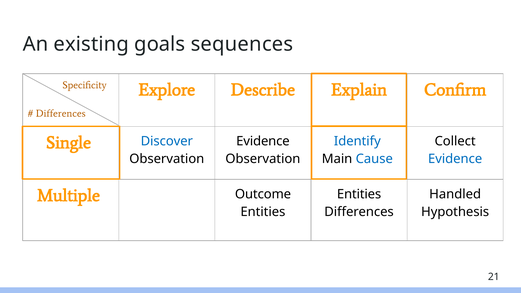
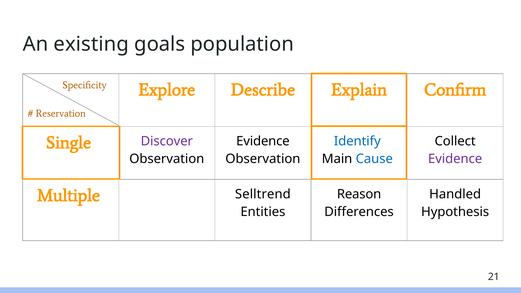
sequences: sequences -> population
Differences at (61, 113): Differences -> Reservation
Discover colour: blue -> purple
Evidence at (455, 159) colour: blue -> purple
Outcome: Outcome -> Selltrend
Entities at (359, 194): Entities -> Reason
